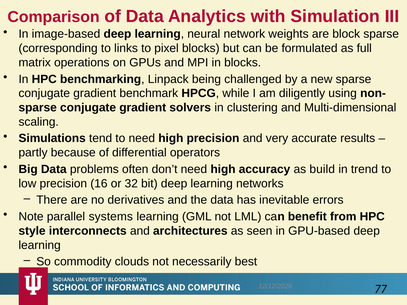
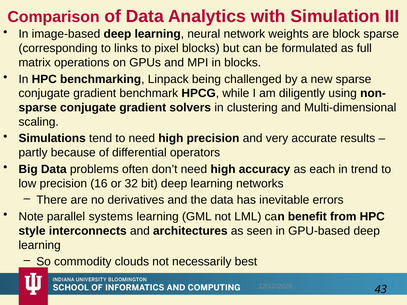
build: build -> each
77: 77 -> 43
